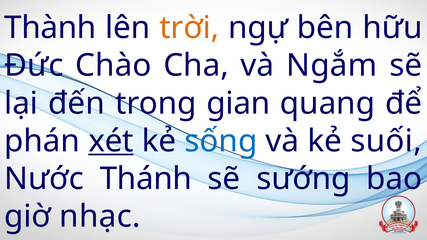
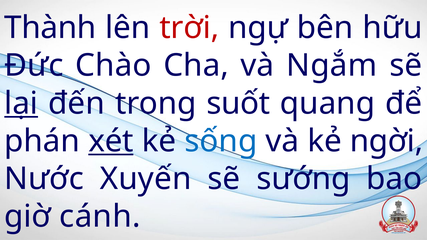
trời colour: orange -> red
lại underline: none -> present
gian: gian -> suốt
suối: suối -> ngời
Thánh: Thánh -> Xuyến
nhạc: nhạc -> cánh
